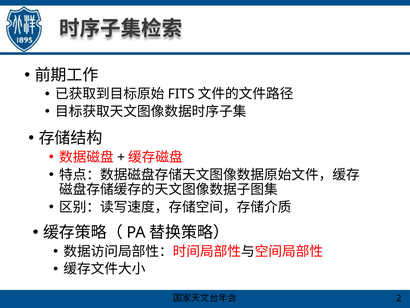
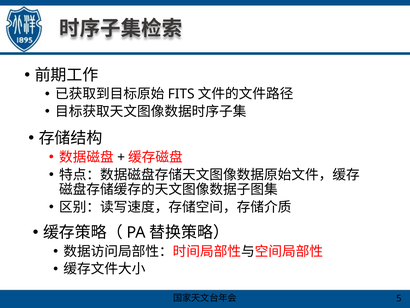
2: 2 -> 5
